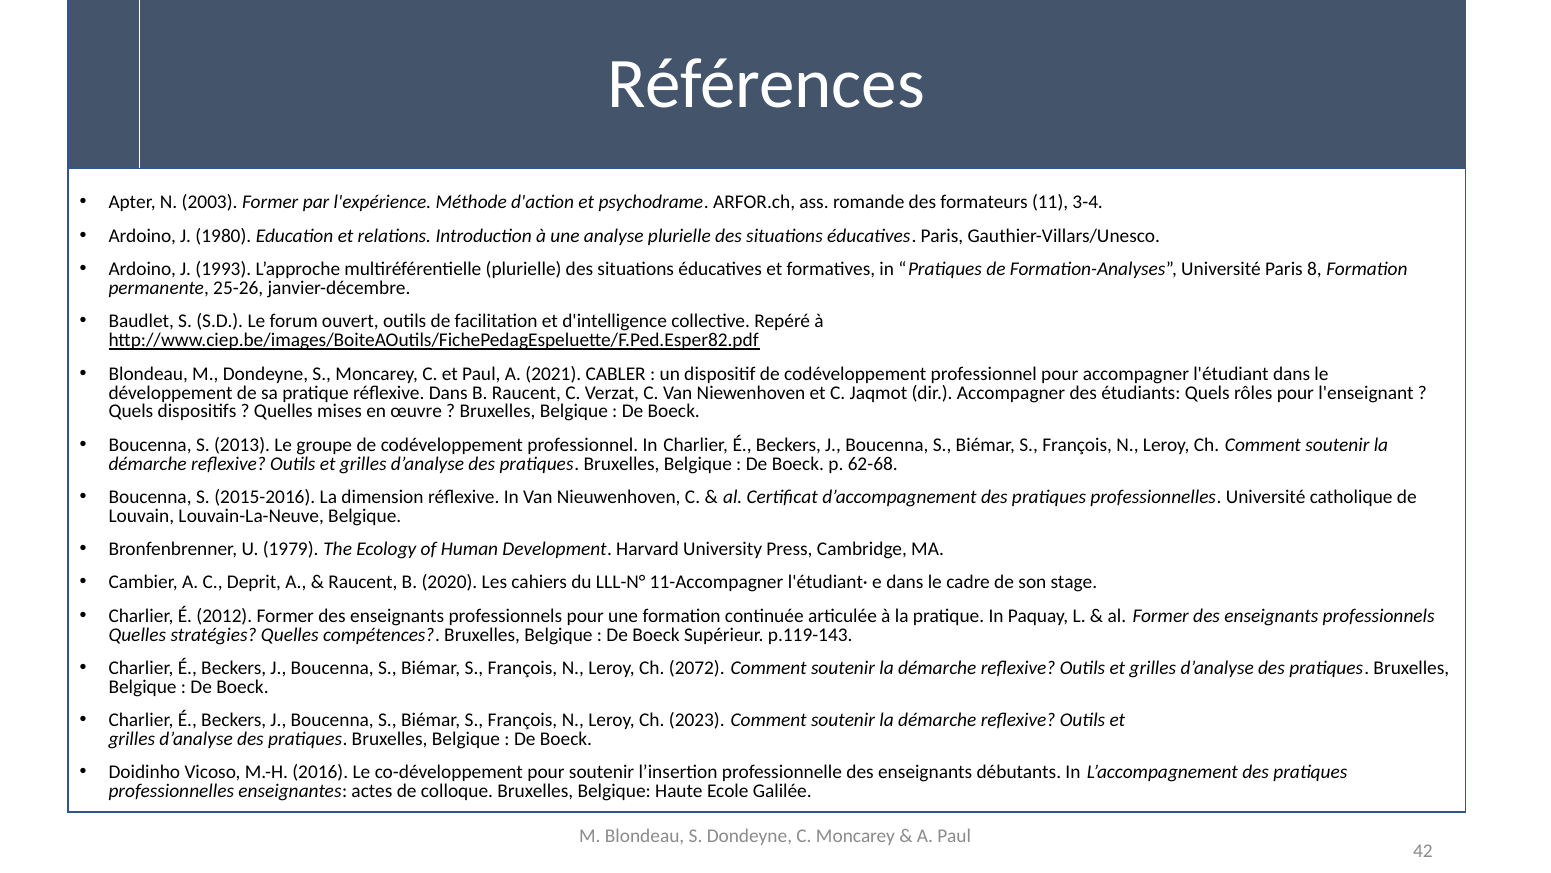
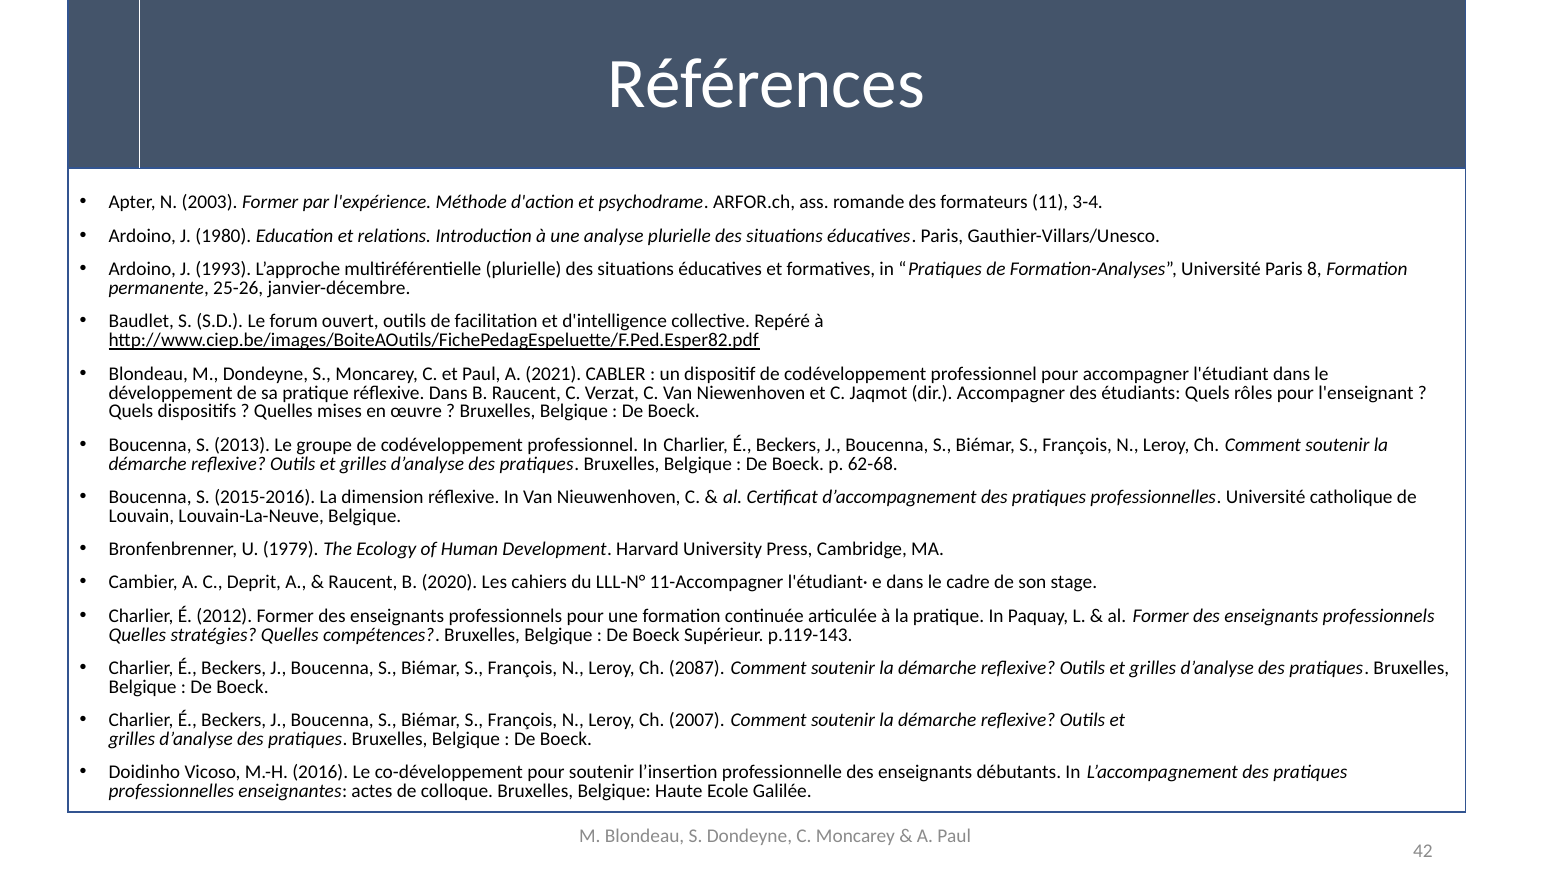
2072: 2072 -> 2087
2023: 2023 -> 2007
